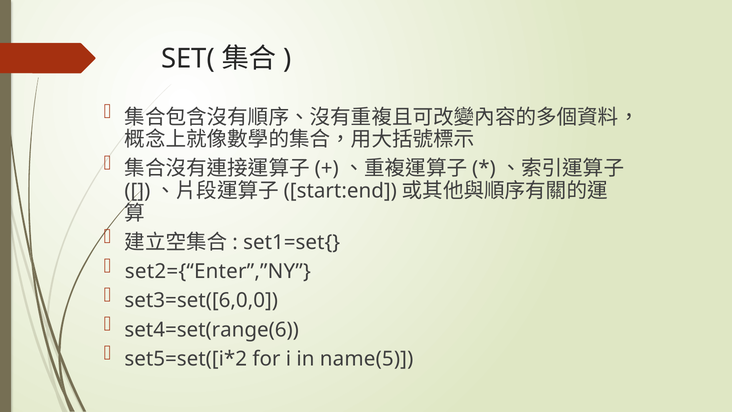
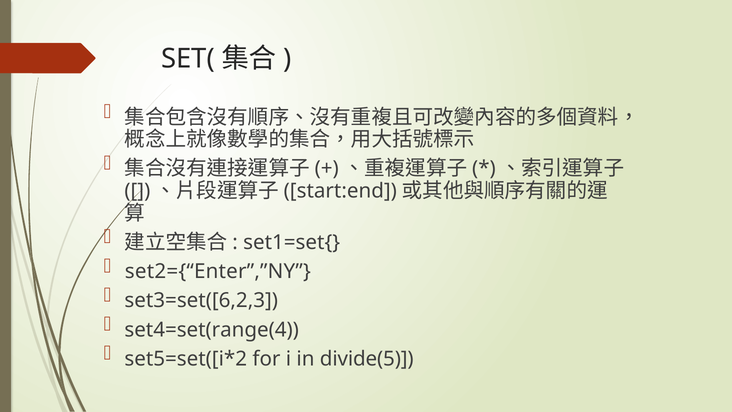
set3=set([6,0,0: set3=set([6,0,0 -> set3=set([6,2,3
set4=set(range(6: set4=set(range(6 -> set4=set(range(4
name(5: name(5 -> divide(5
